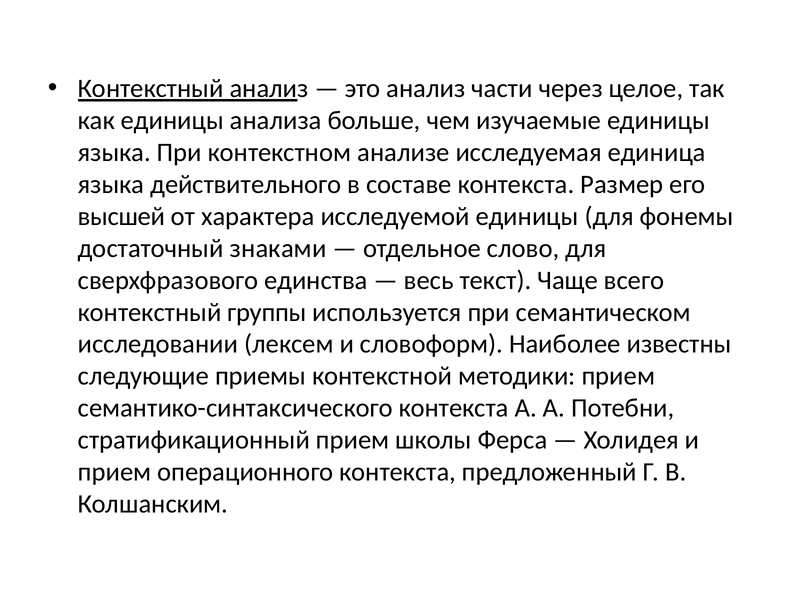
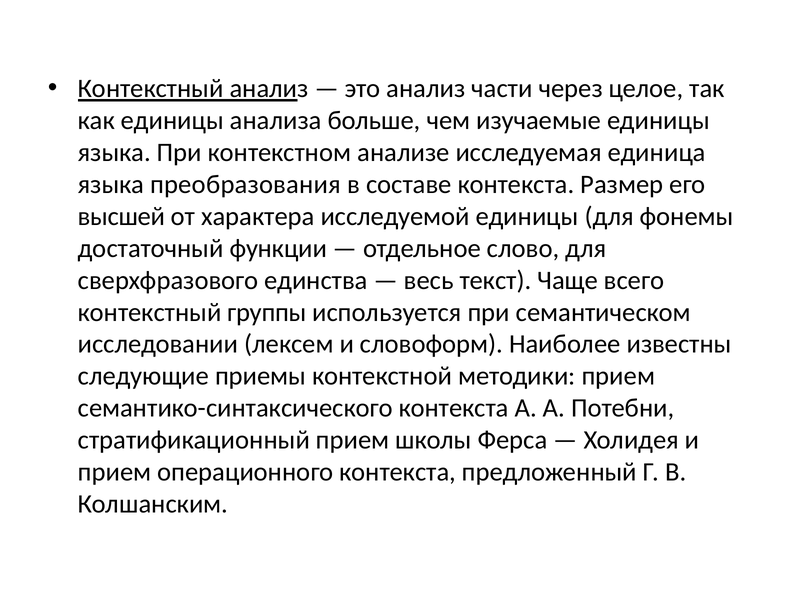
действительного: действительного -> преобразования
знаками: знаками -> функции
